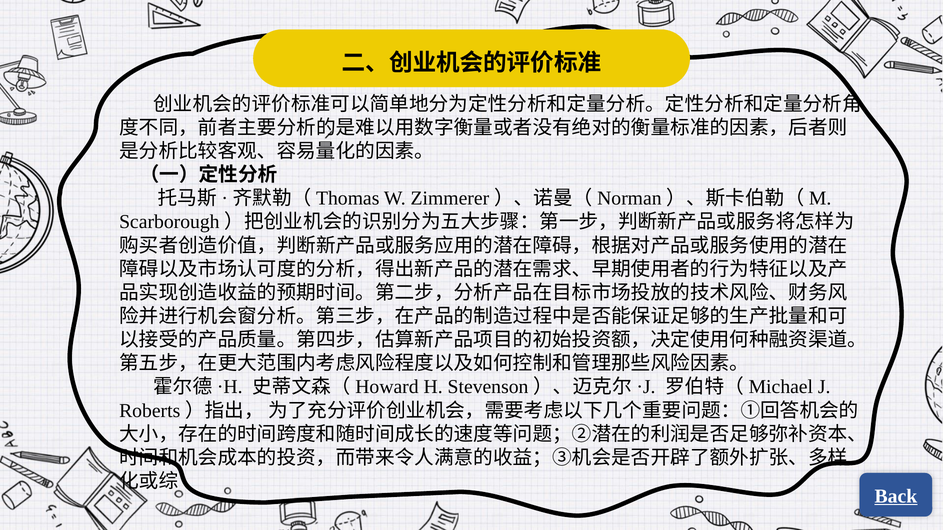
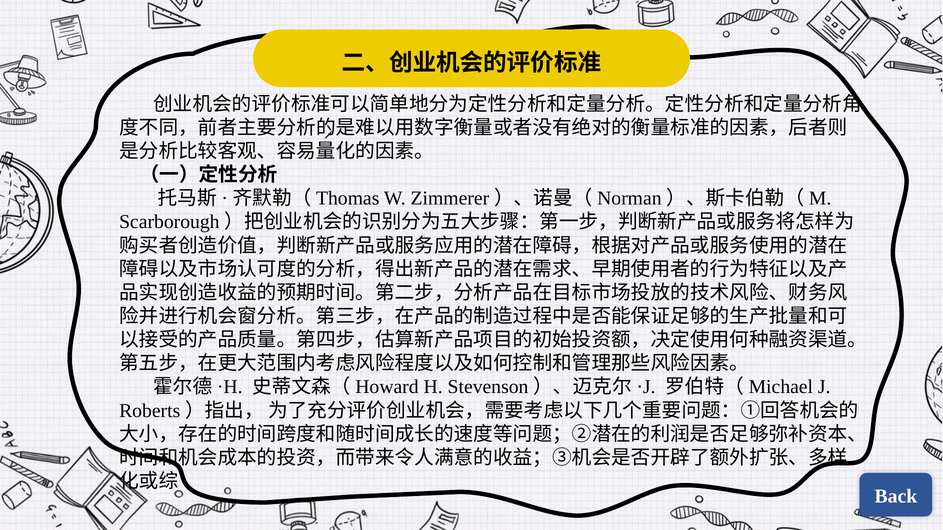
Back underline: present -> none
